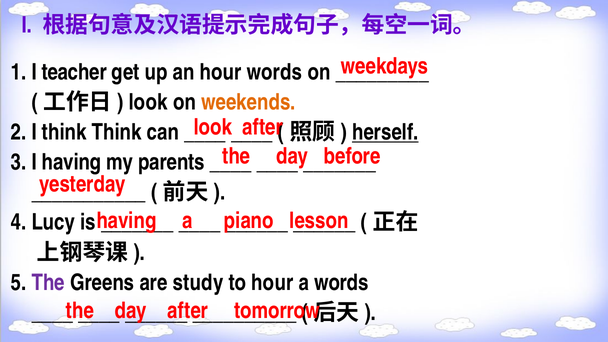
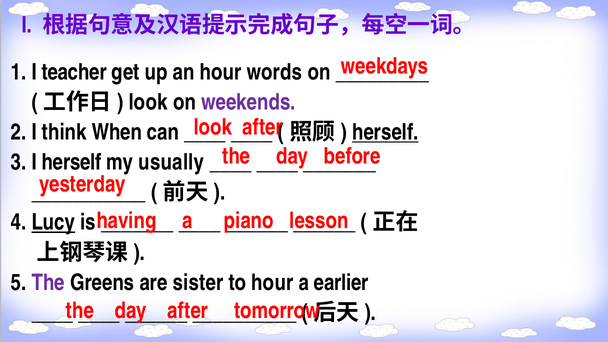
weekends colour: orange -> purple
think Think: Think -> When
I having: having -> herself
parents: parents -> usually
Lucy underline: none -> present
study: study -> sister
a words: words -> earlier
